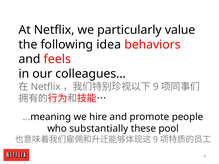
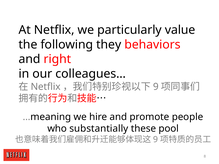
idea: idea -> they
feels: feels -> right
